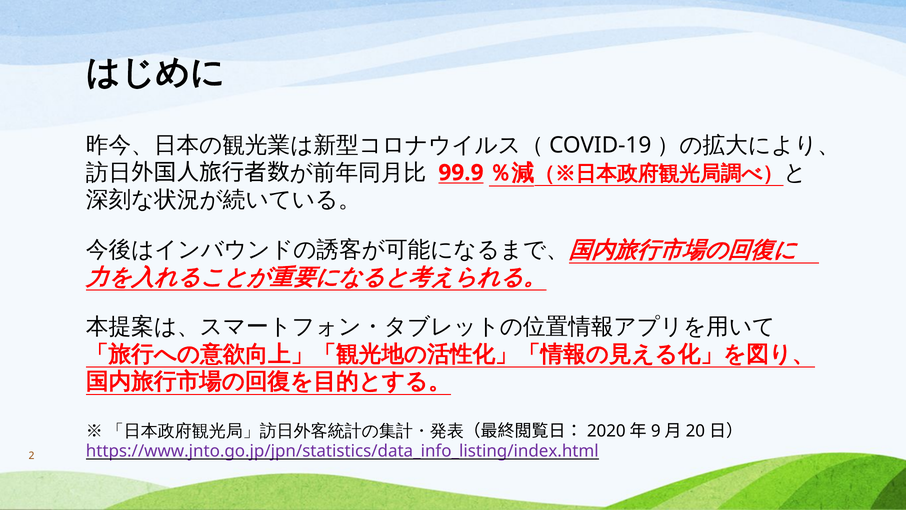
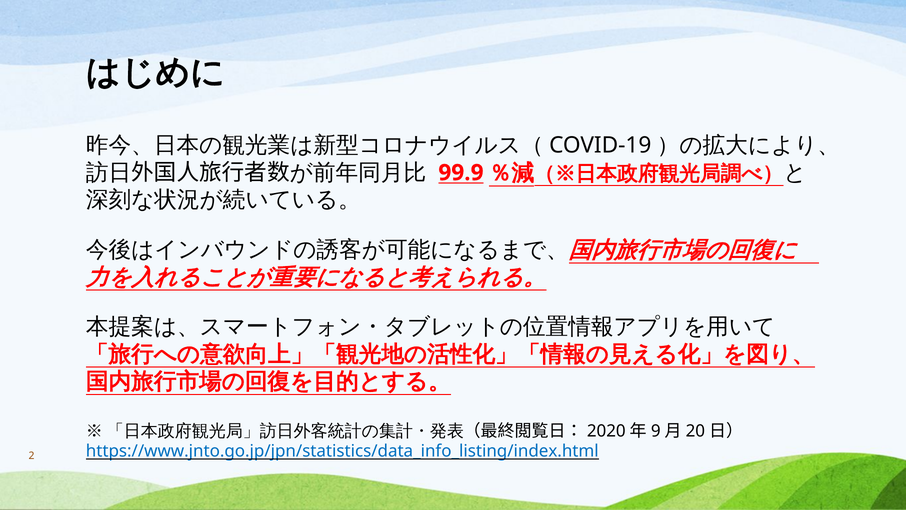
https://www.jnto.go.jp/jpn/statistics/data_info_listing/index.html colour: purple -> blue
